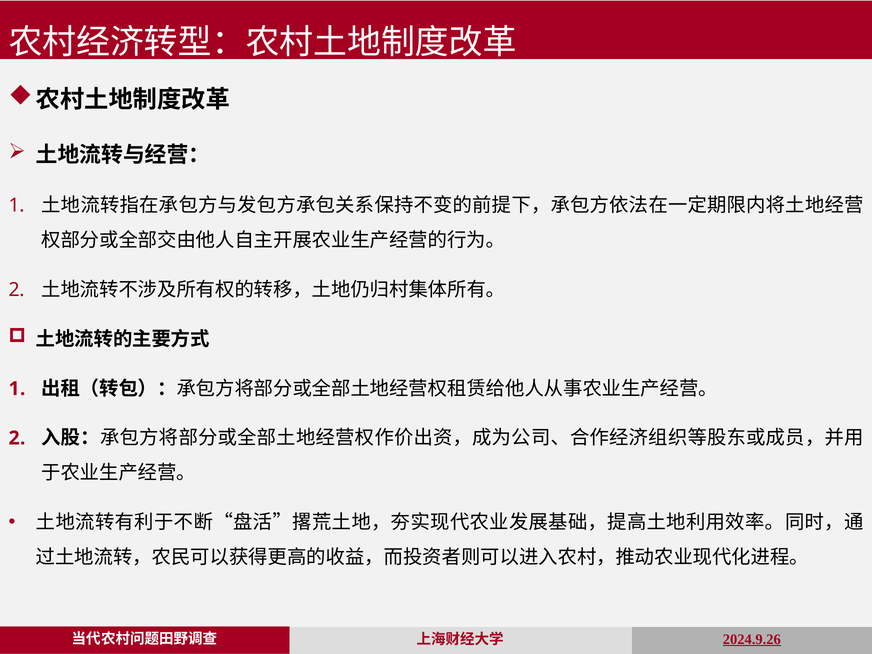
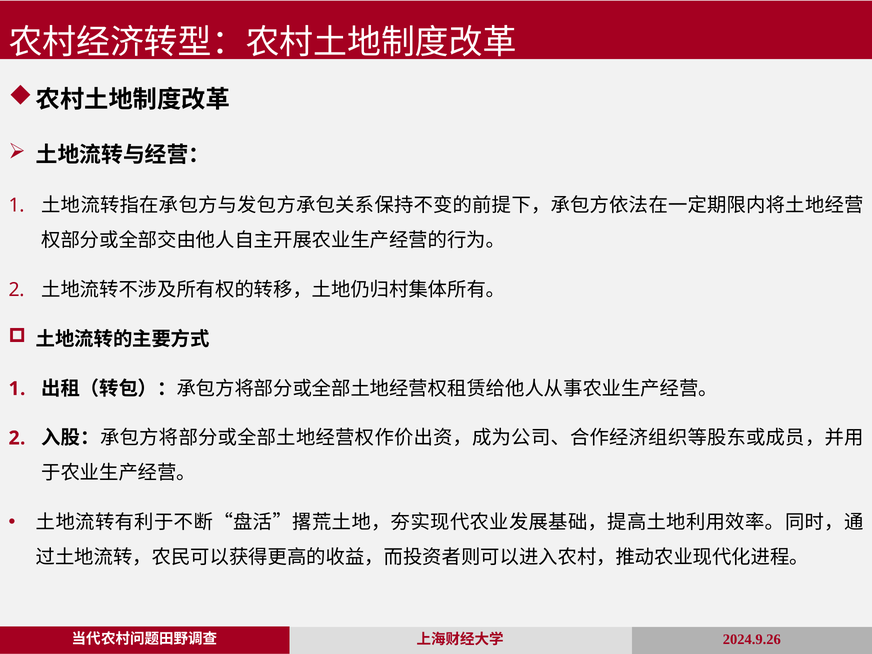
2024.9.26 underline: present -> none
